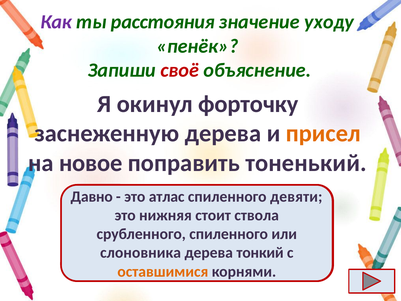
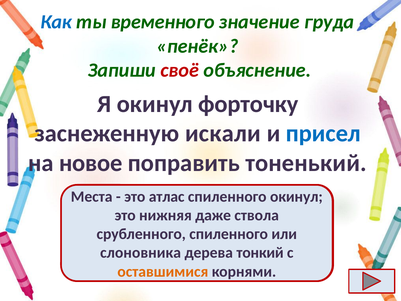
Как colour: purple -> blue
расстояния: расстояния -> временного
уходу: уходу -> груда
заснеженную дерева: дерева -> искали
присел colour: orange -> blue
Давно: Давно -> Места
спиленного девяти: девяти -> окинул
стоит: стоит -> даже
